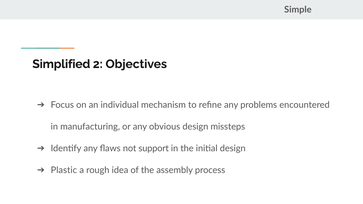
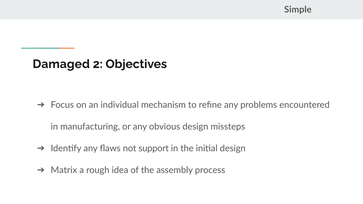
Simplified: Simplified -> Damaged
Plastic: Plastic -> Matrix
